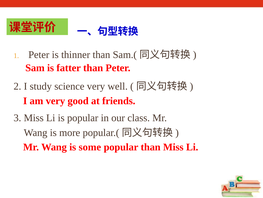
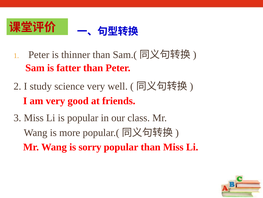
some: some -> sorry
